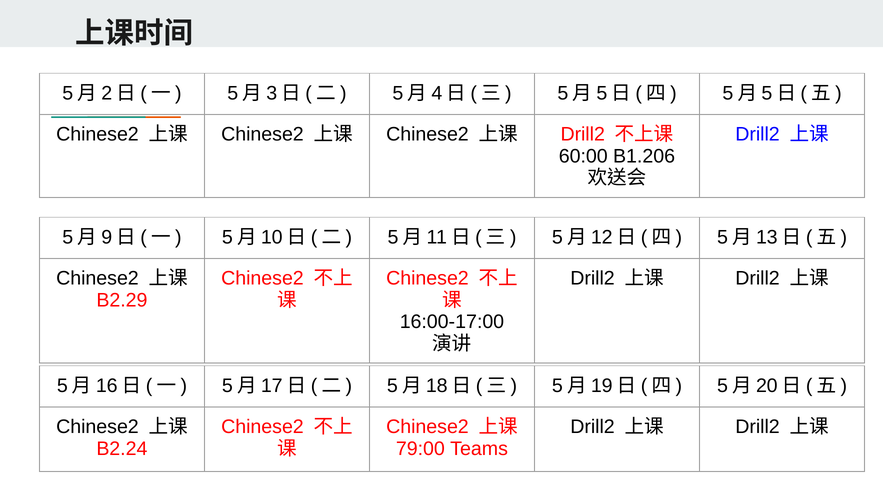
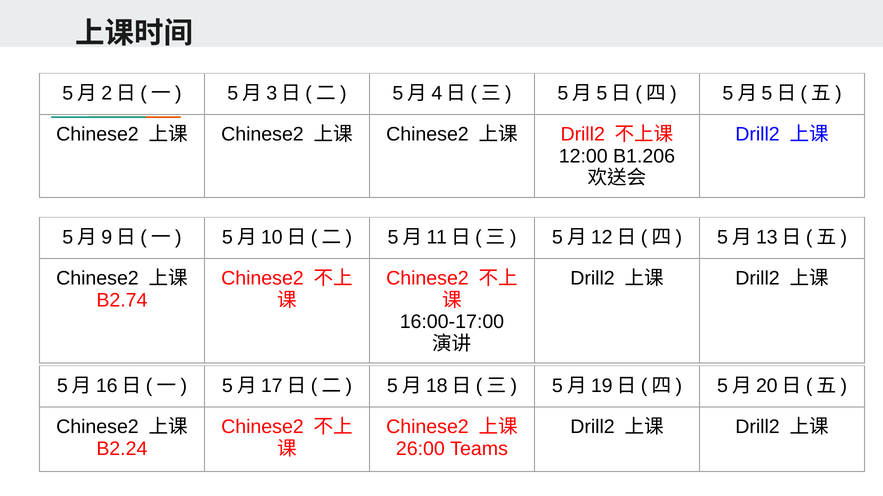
60:00: 60:00 -> 12:00
B2.29: B2.29 -> B2.74
79:00: 79:00 -> 26:00
